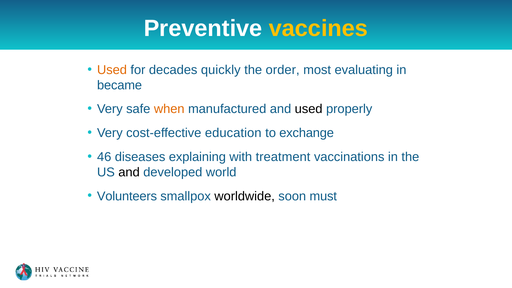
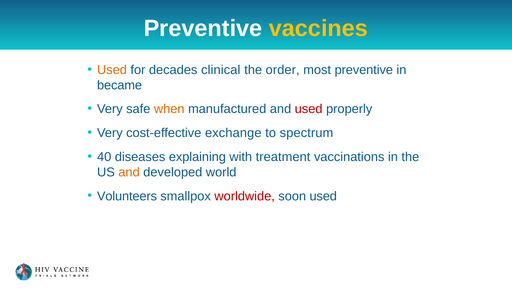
quickly: quickly -> clinical
most evaluating: evaluating -> preventive
used at (309, 109) colour: black -> red
education: education -> exchange
exchange: exchange -> spectrum
46: 46 -> 40
and at (129, 172) colour: black -> orange
worldwide colour: black -> red
soon must: must -> used
